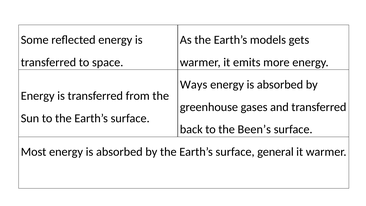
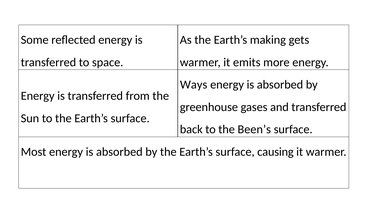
models: models -> making
general: general -> causing
